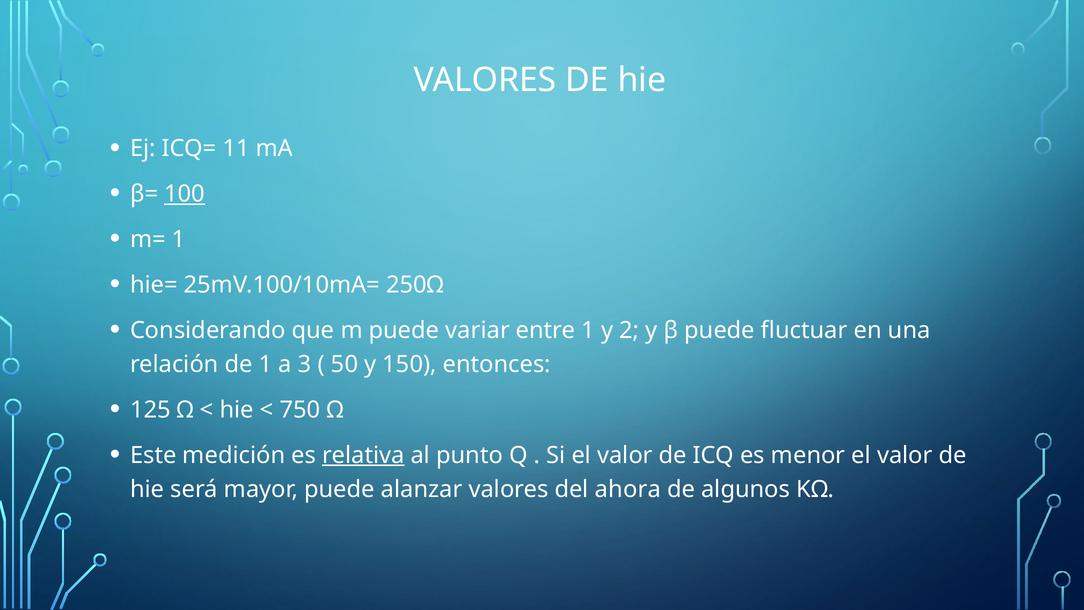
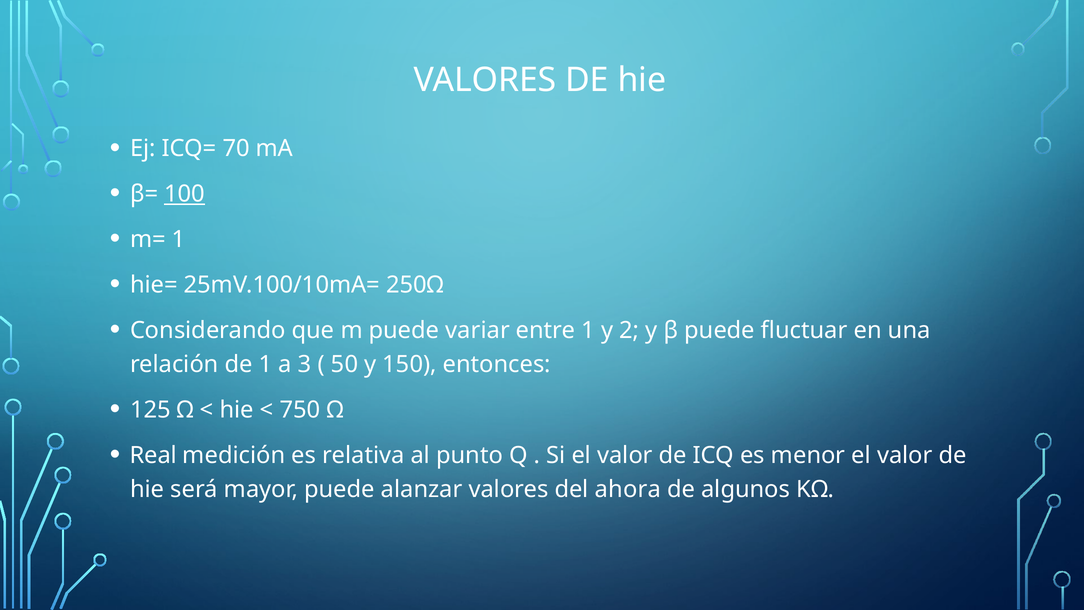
11: 11 -> 70
Este: Este -> Real
relativa underline: present -> none
